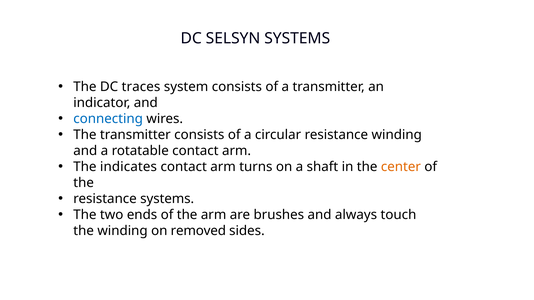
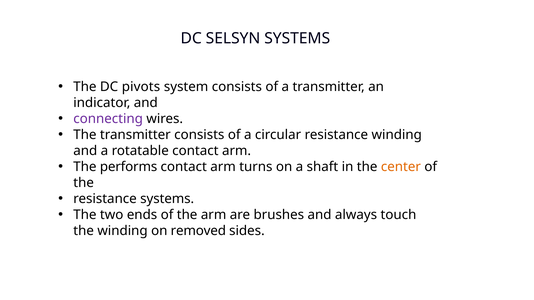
traces: traces -> pivots
connecting colour: blue -> purple
indicates: indicates -> performs
